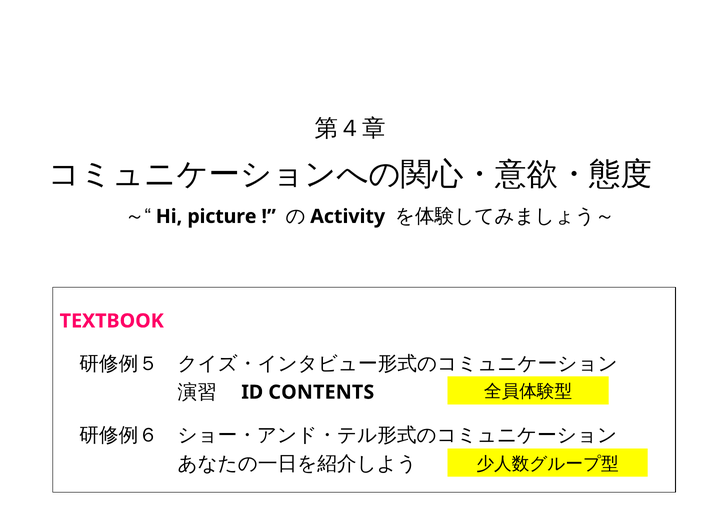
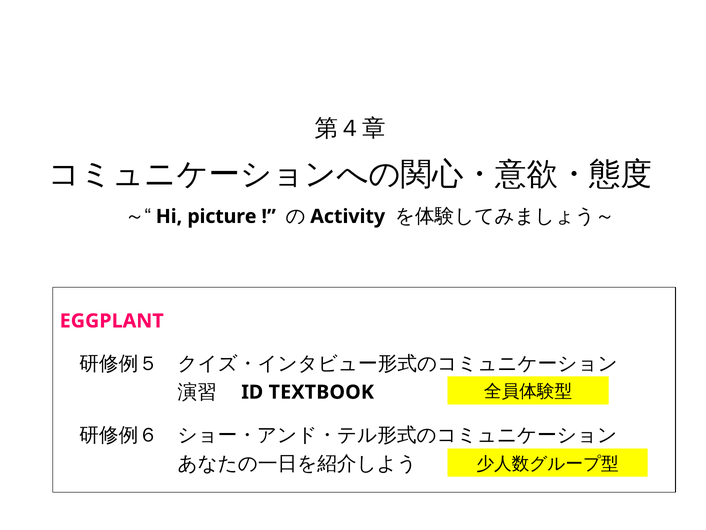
TEXTBOOK: TEXTBOOK -> EGGPLANT
CONTENTS: CONTENTS -> TEXTBOOK
